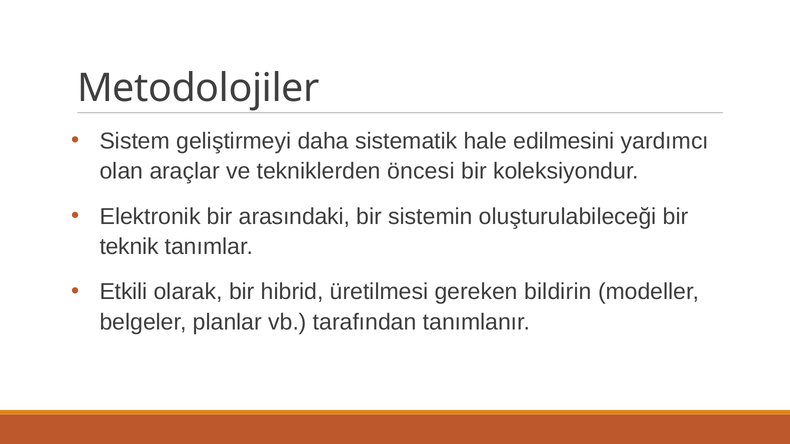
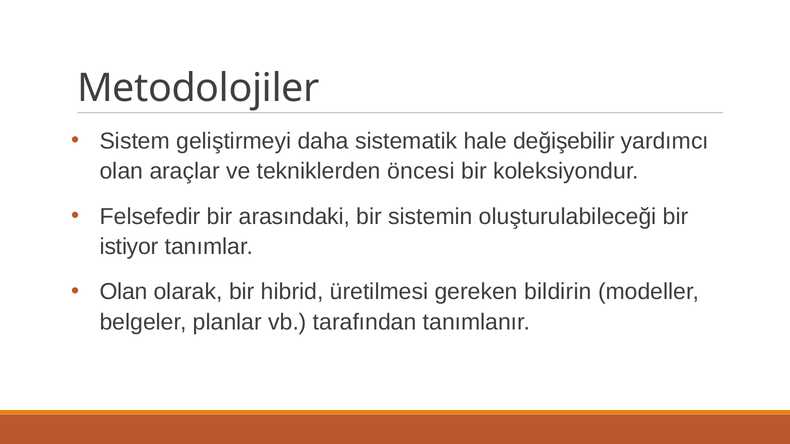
edilmesini: edilmesini -> değişebilir
Elektronik: Elektronik -> Felsefedir
teknik: teknik -> istiyor
Etkili at (124, 292): Etkili -> Olan
